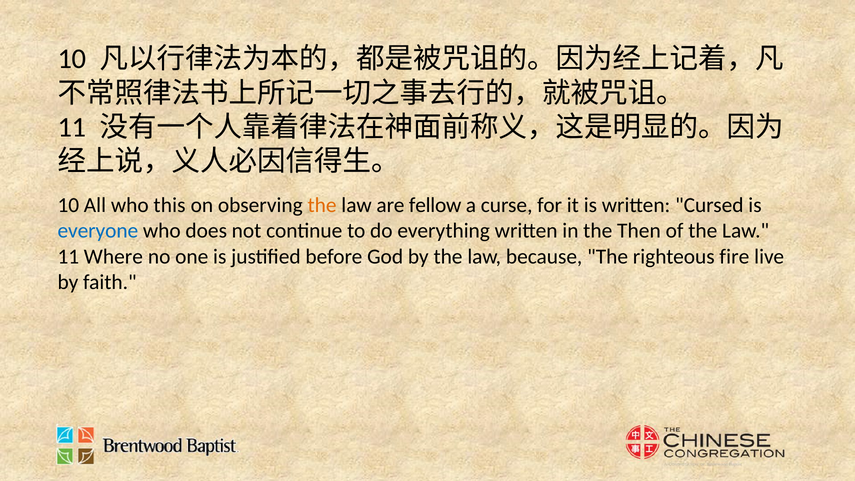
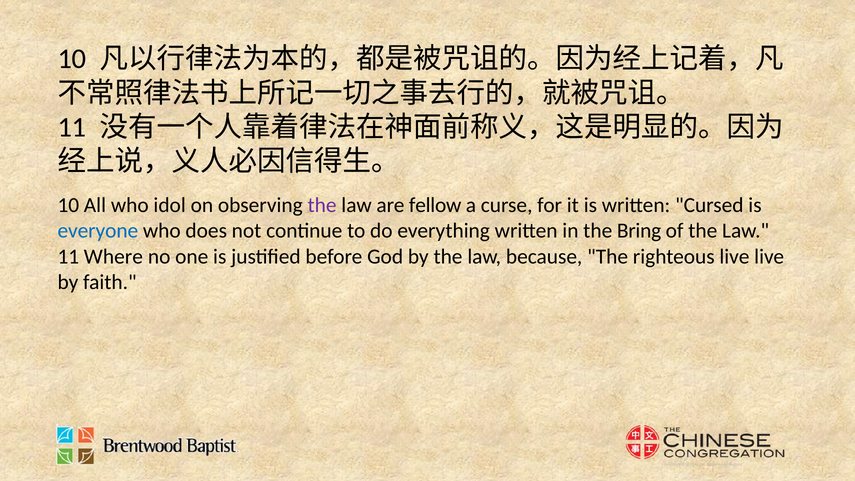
this: this -> idol
the at (322, 205) colour: orange -> purple
Then: Then -> Bring
righteous fire: fire -> live
